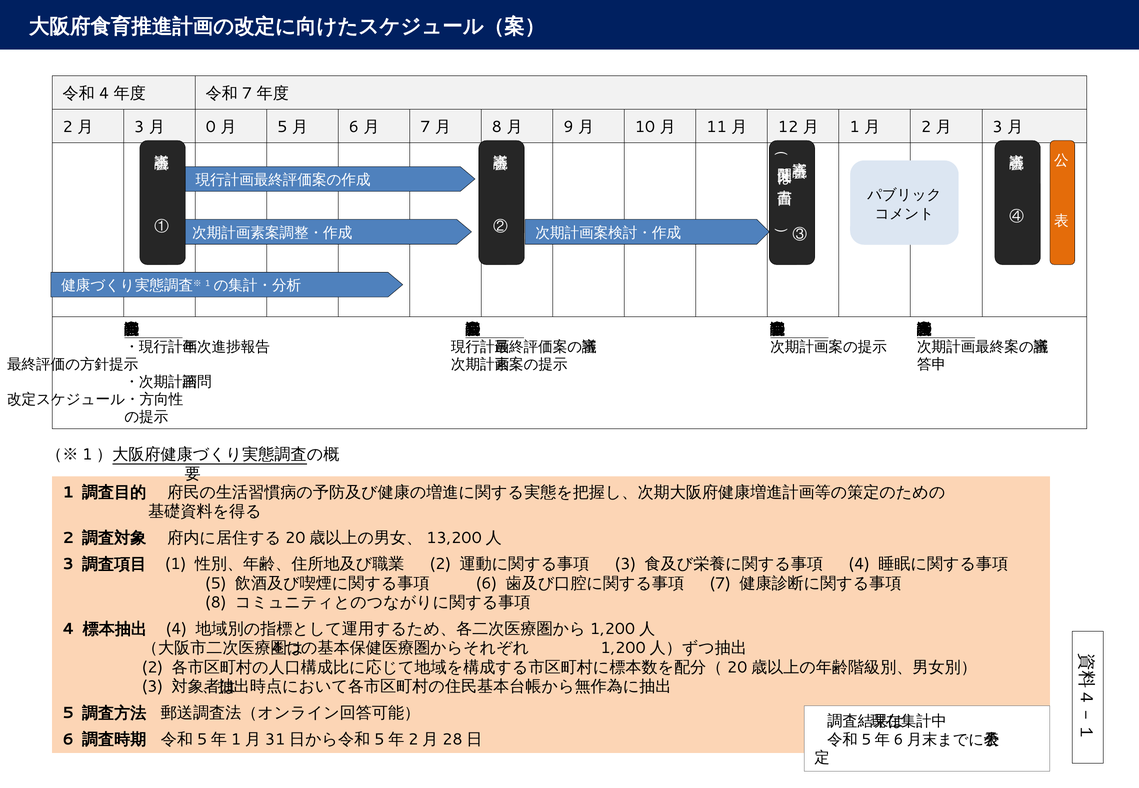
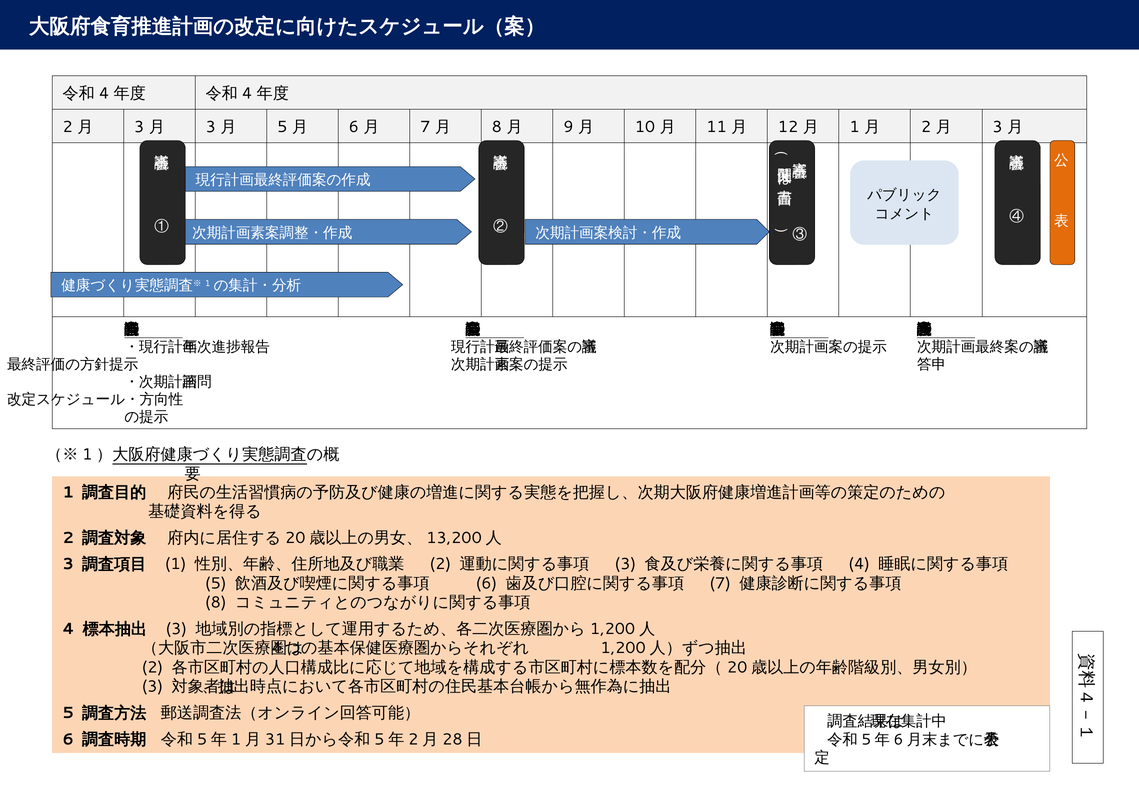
7 at (247, 93): 7 -> 4
0 at (211, 127): 0 -> 3
4 at (176, 629): 4 -> 3
